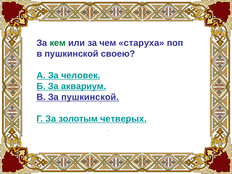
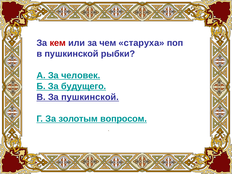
кем colour: green -> red
своею: своею -> рыбки
аквариум: аквариум -> будущего
четверых: четверых -> вопросом
